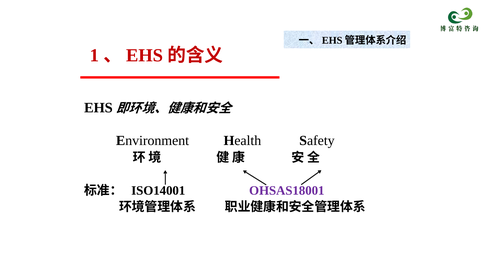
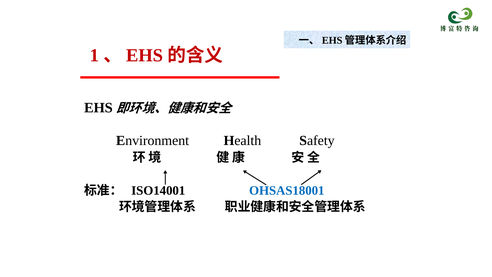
OHSAS18001 colour: purple -> blue
